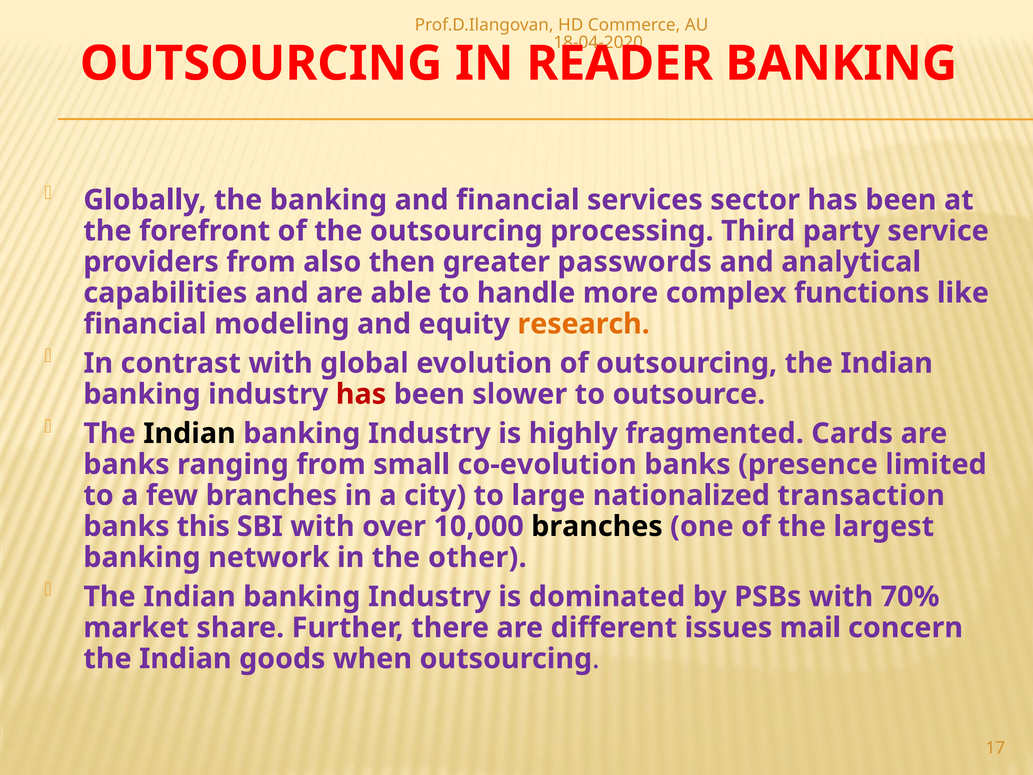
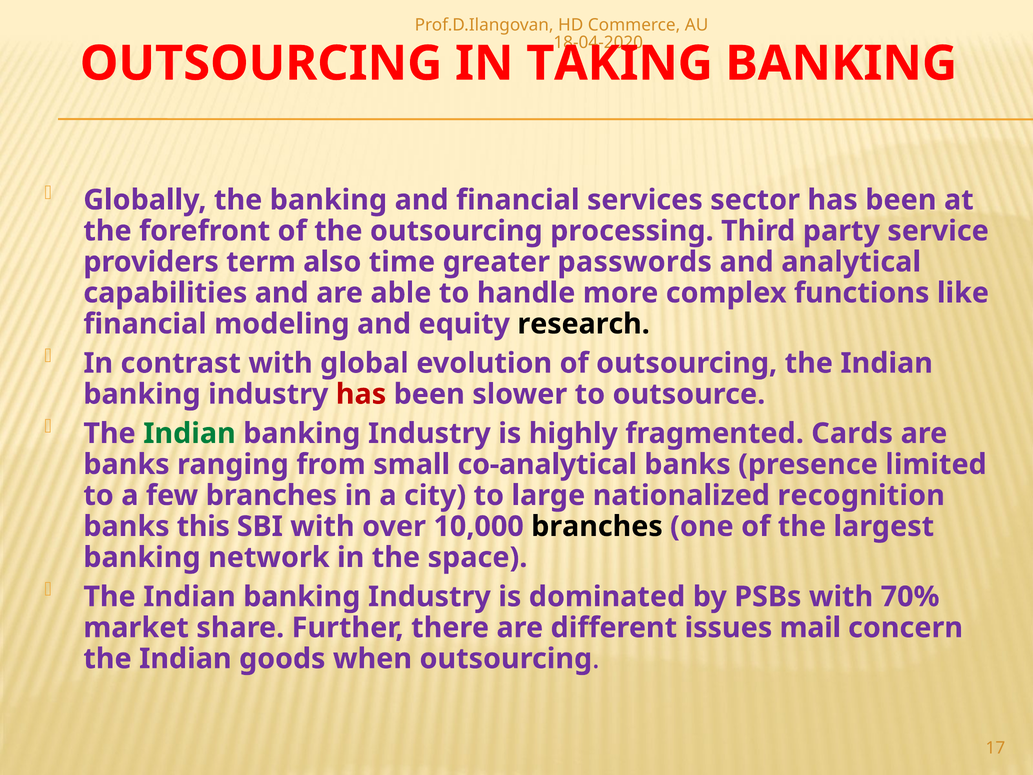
READER: READER -> TAKING
providers from: from -> term
then: then -> time
research colour: orange -> black
Indian at (189, 433) colour: black -> green
co-evolution: co-evolution -> co-analytical
transaction: transaction -> recognition
other: other -> space
